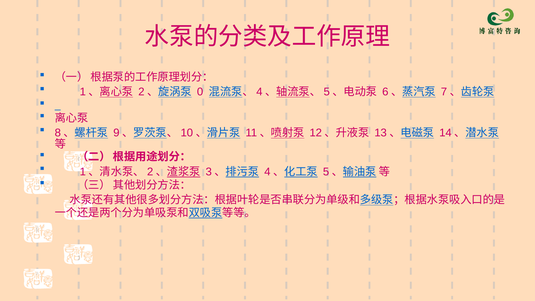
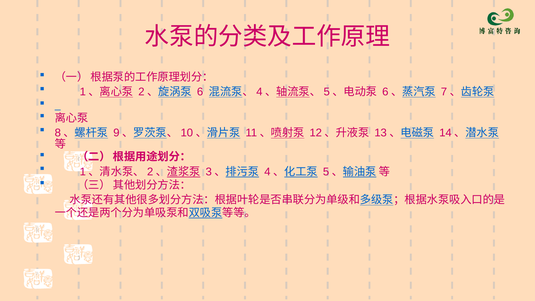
0: 0 -> 6
